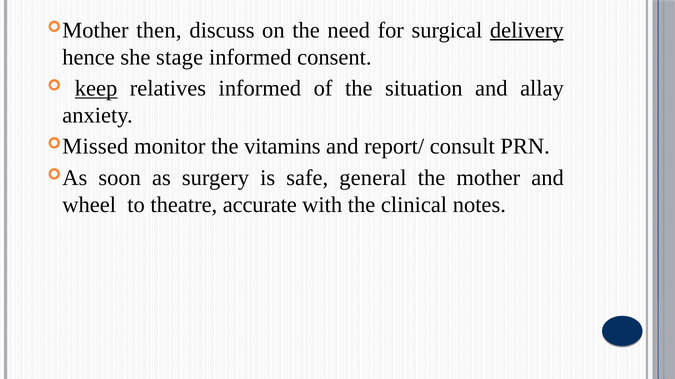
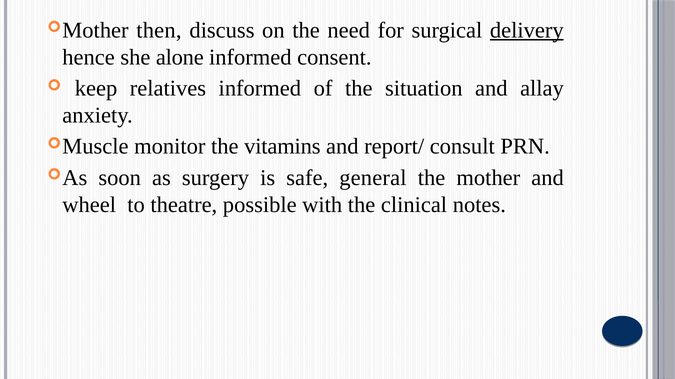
stage: stage -> alone
keep underline: present -> none
Missed: Missed -> Muscle
accurate: accurate -> possible
